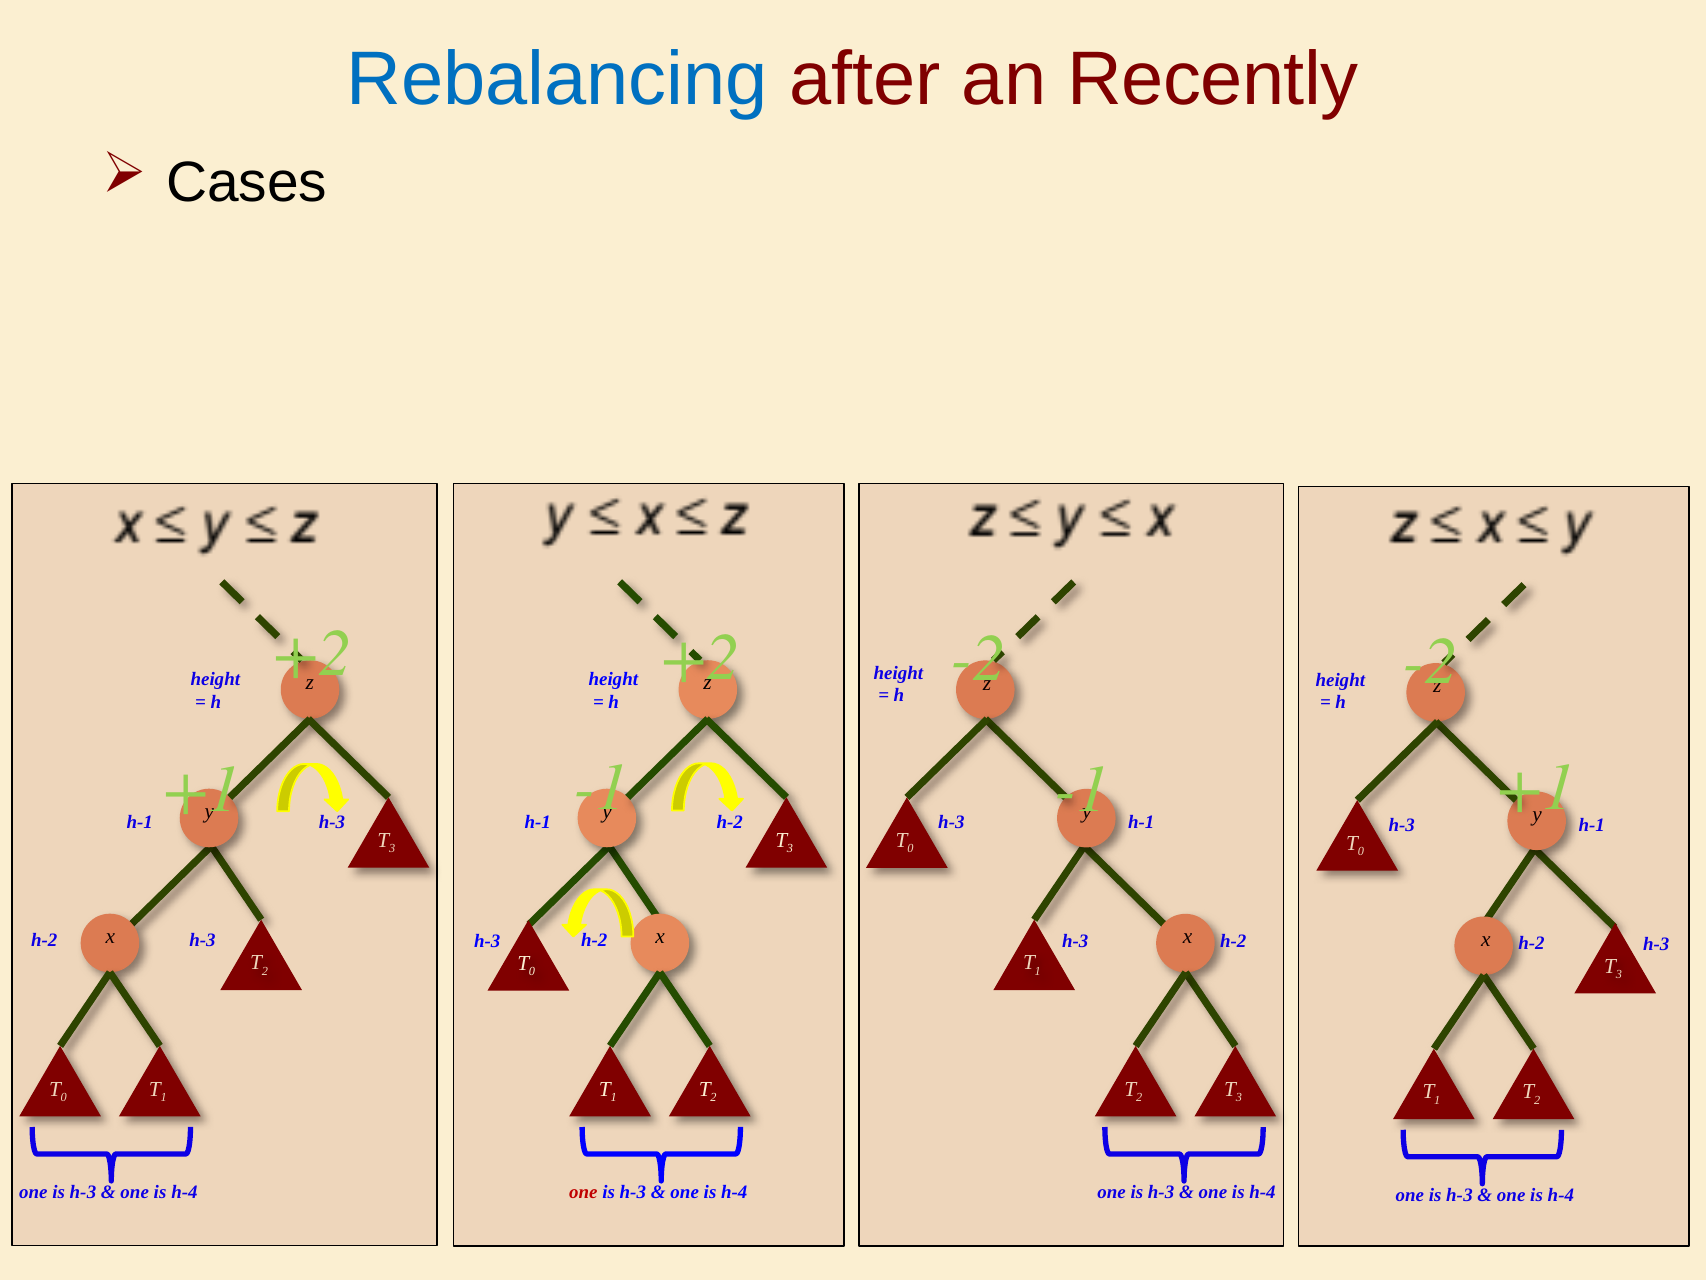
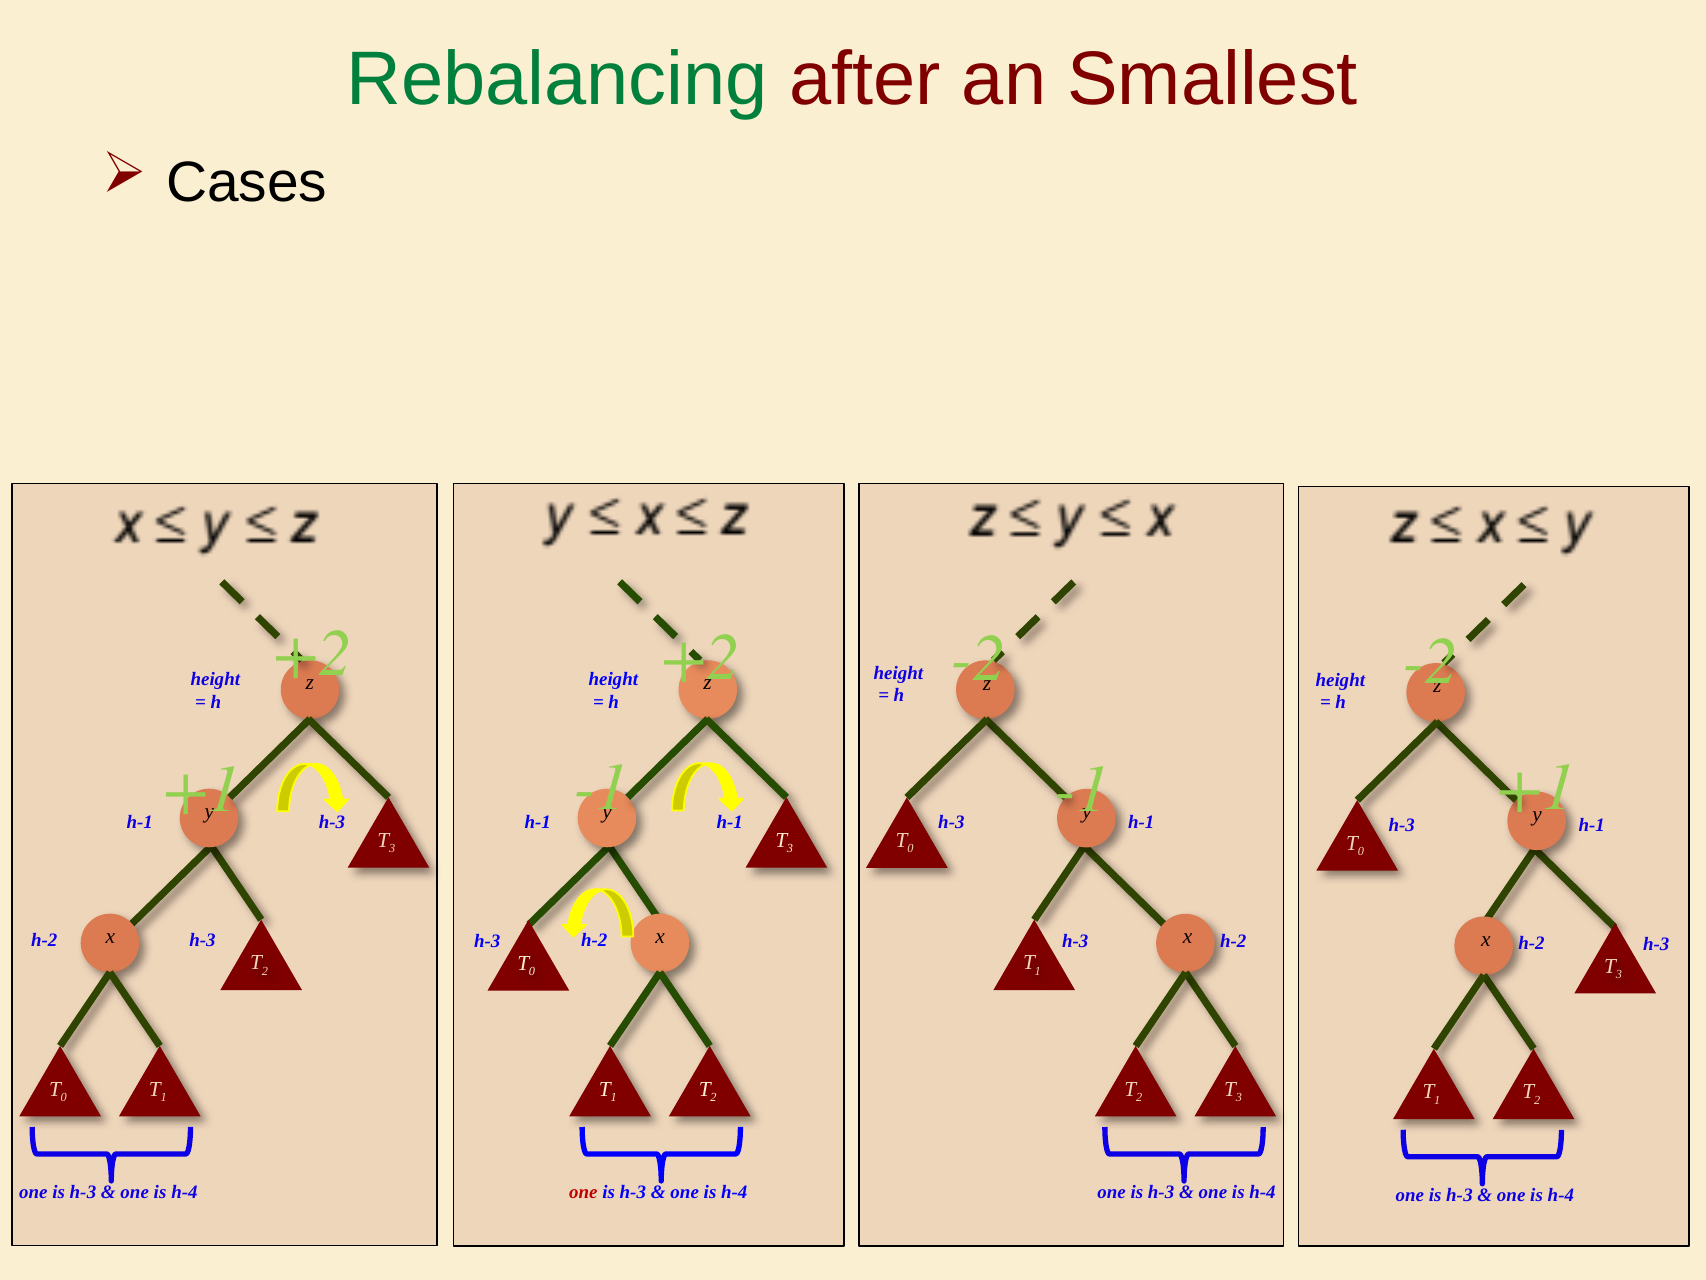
Rebalancing colour: blue -> green
Recently: Recently -> Smallest
h-1 h-2: h-2 -> h-1
